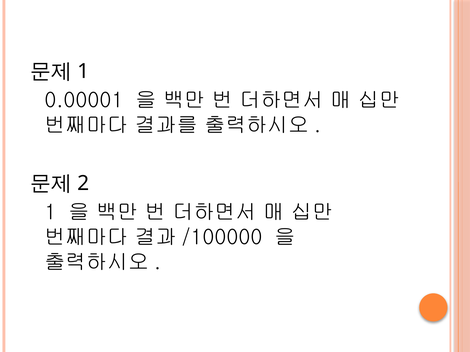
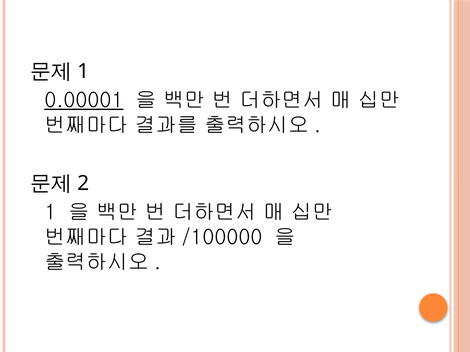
0.00001 underline: none -> present
